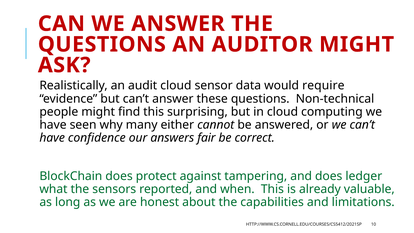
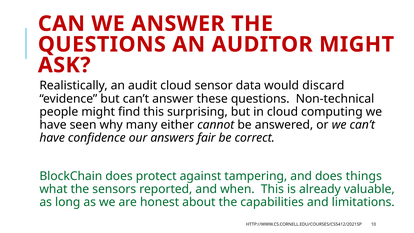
require: require -> discard
ledger: ledger -> things
